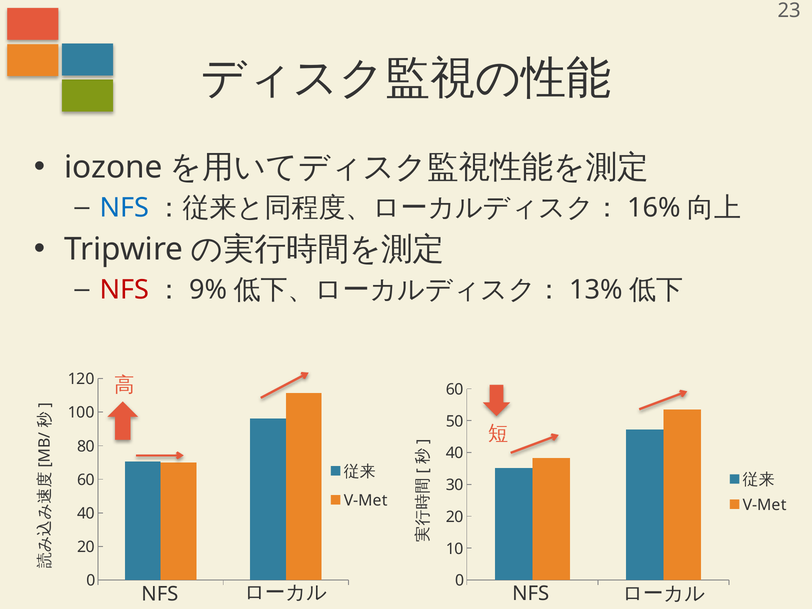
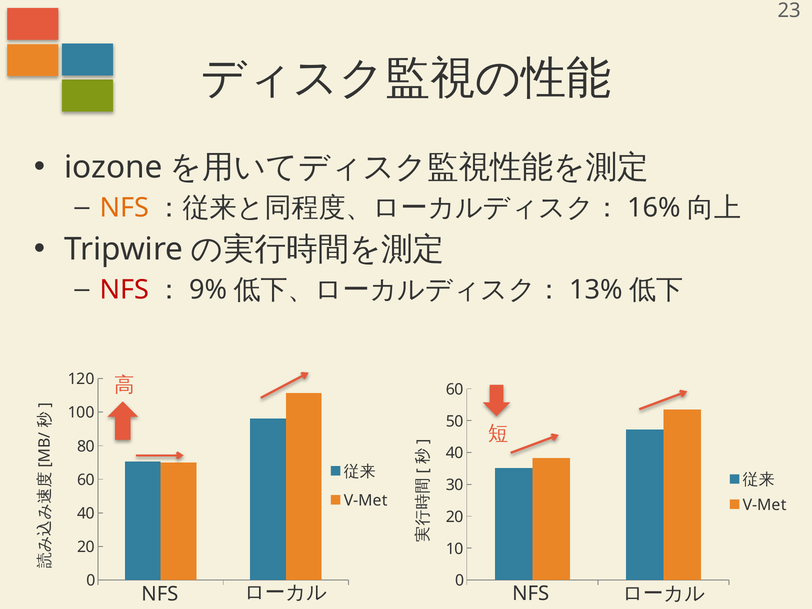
NFS at (125, 208) colour: blue -> orange
